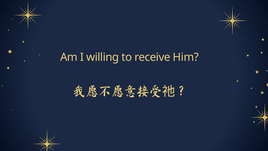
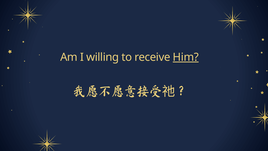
Him underline: none -> present
